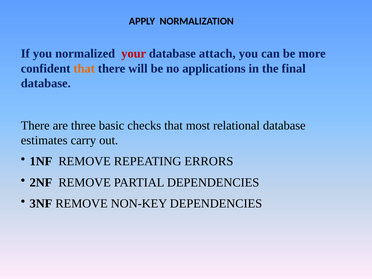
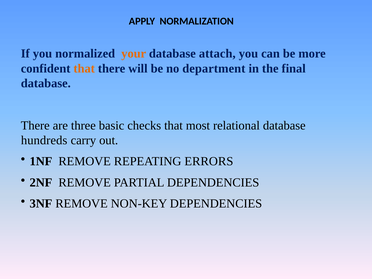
your colour: red -> orange
applications: applications -> department
estimates: estimates -> hundreds
